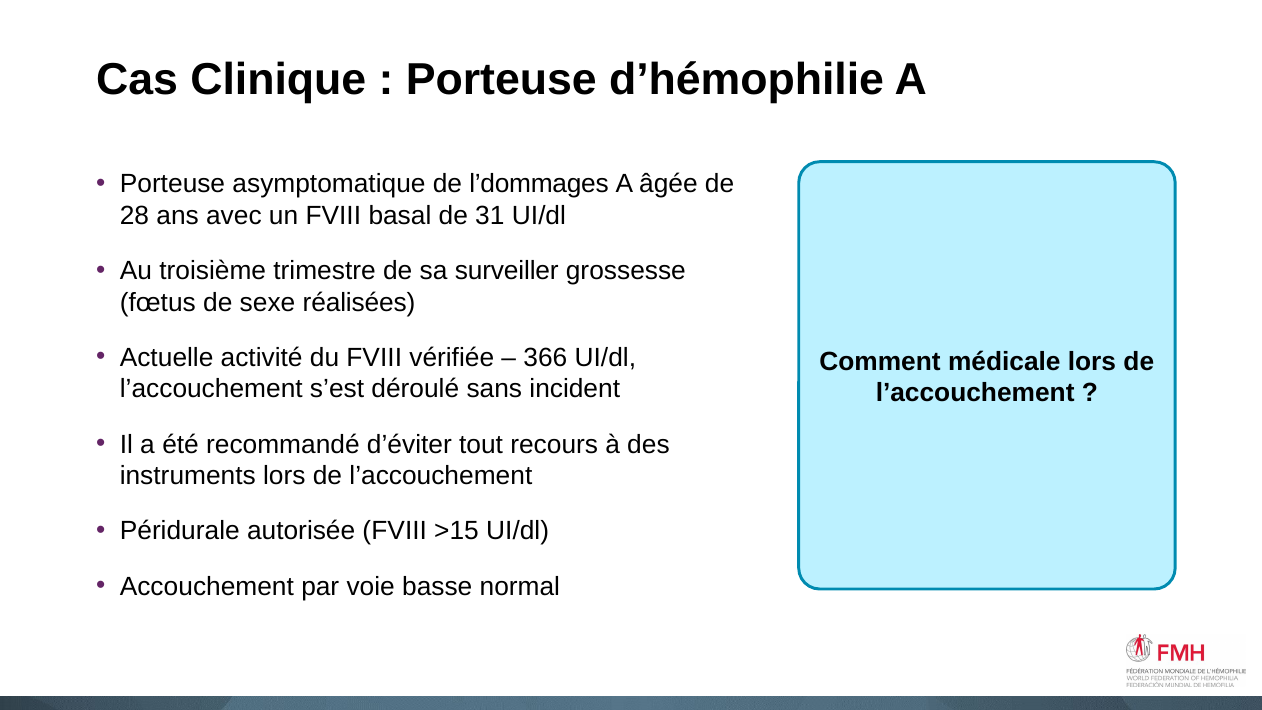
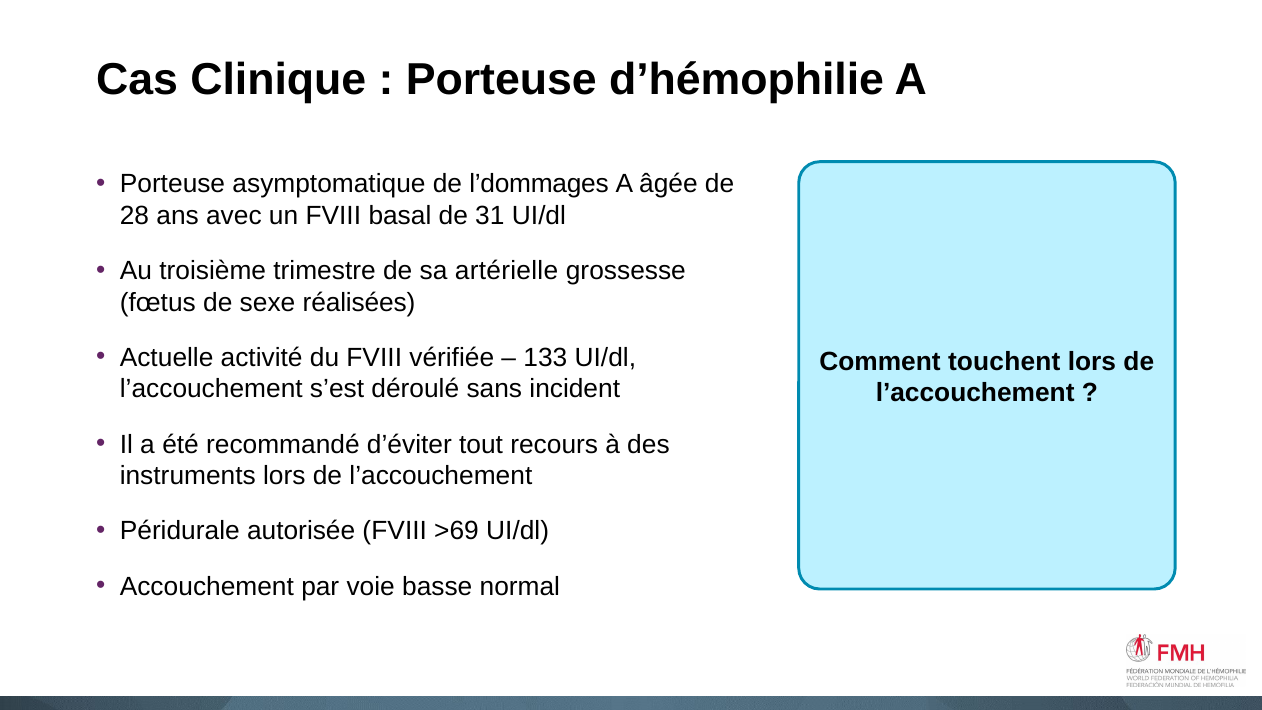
surveiller: surveiller -> artérielle
366: 366 -> 133
médicale: médicale -> touchent
>15: >15 -> >69
